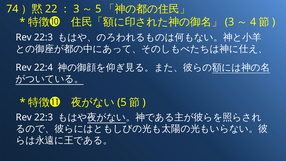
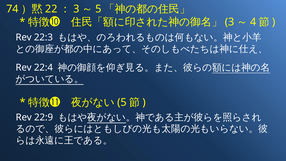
22:3 at (44, 117): 22:3 -> 22:9
